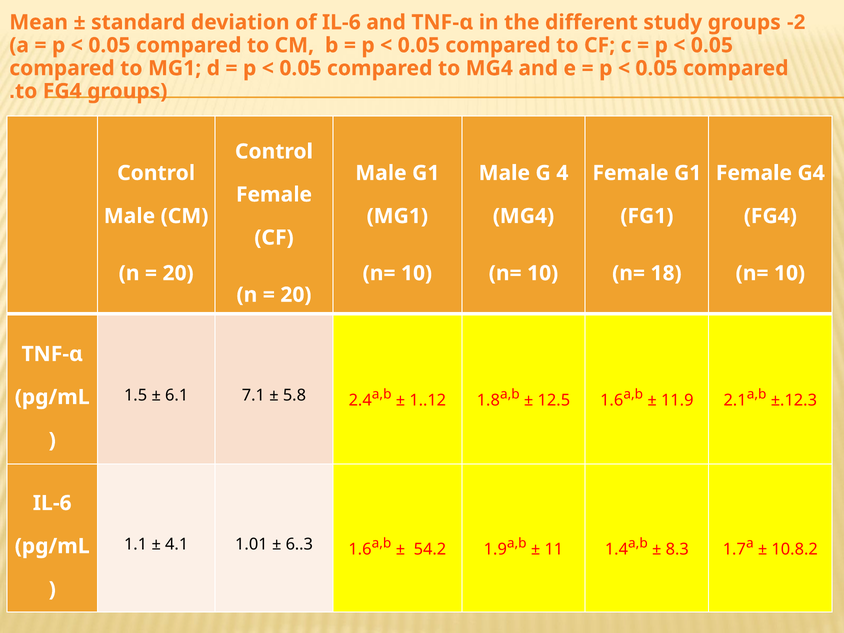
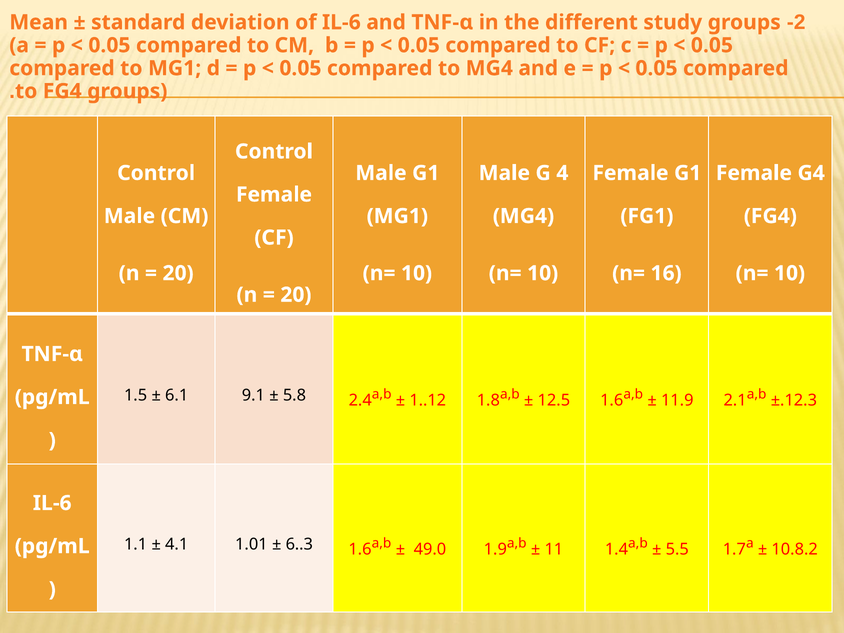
18: 18 -> 16
7.1: 7.1 -> 9.1
54.2: 54.2 -> 49.0
8.3: 8.3 -> 5.5
